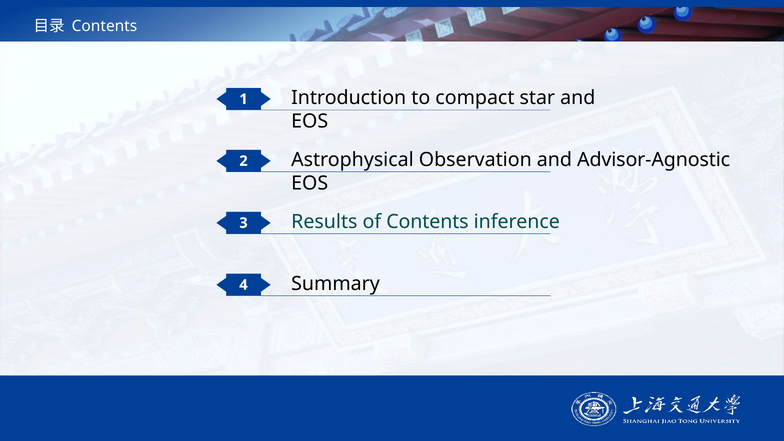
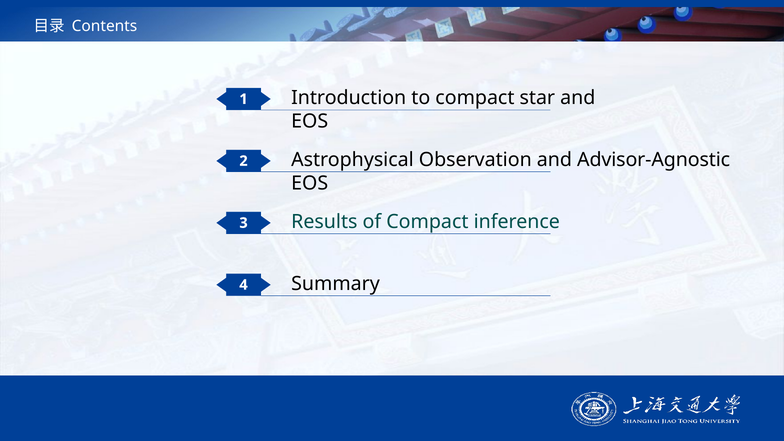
of Contents: Contents -> Compact
